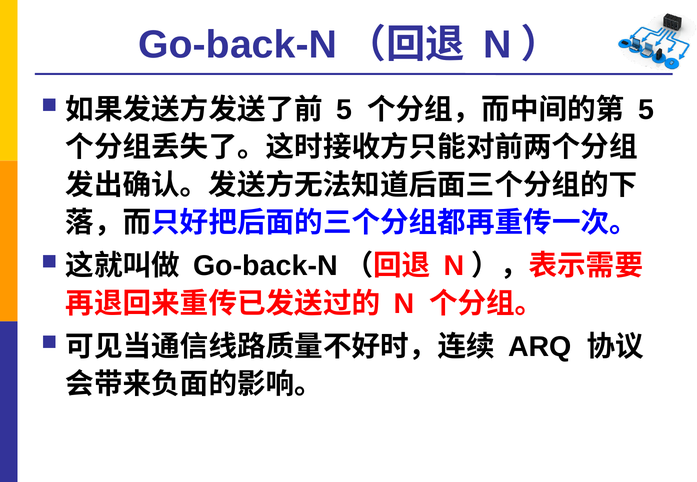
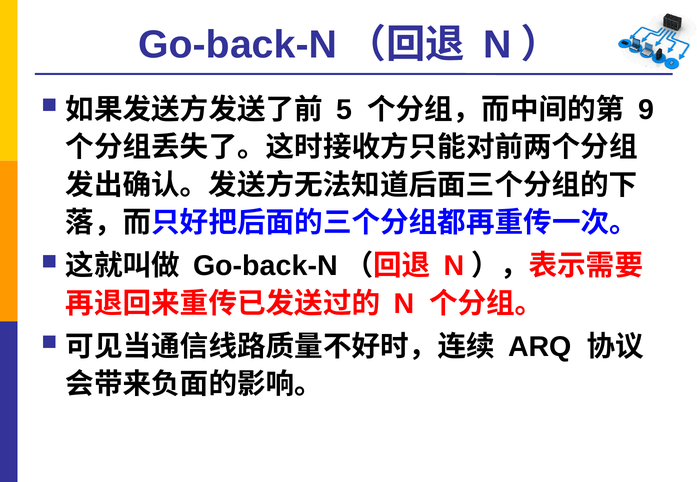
5 at (646, 110): 5 -> 9
